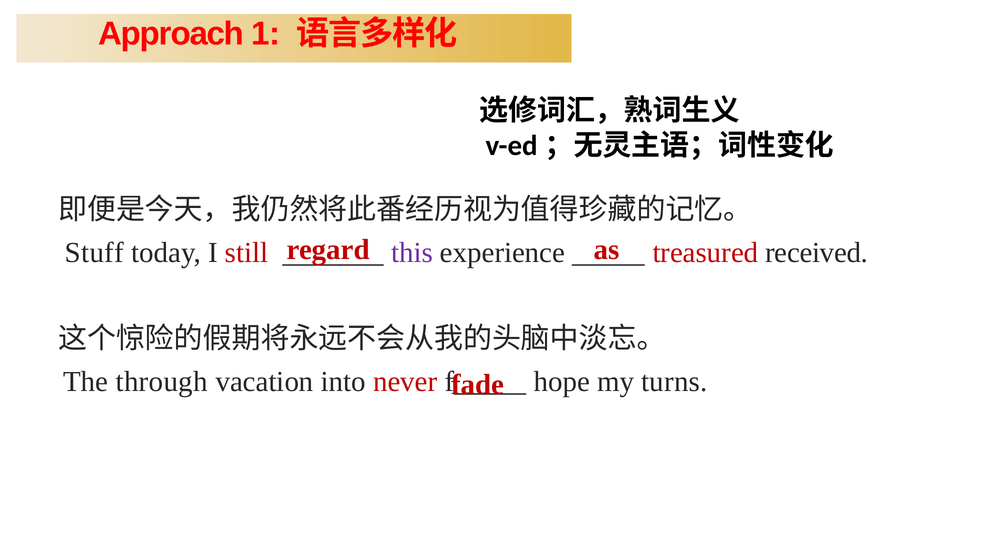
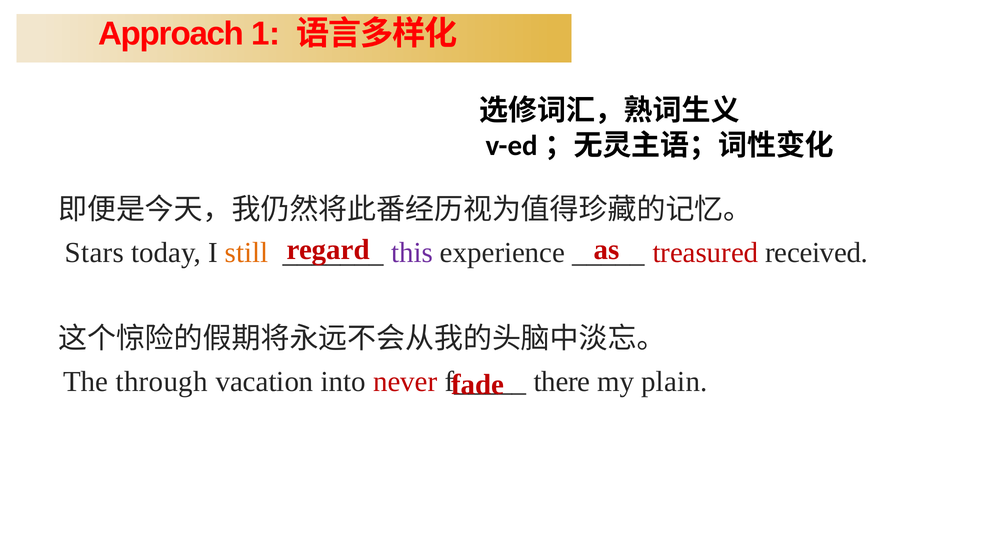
Stuff: Stuff -> Stars
still colour: red -> orange
hope: hope -> there
turns: turns -> plain
